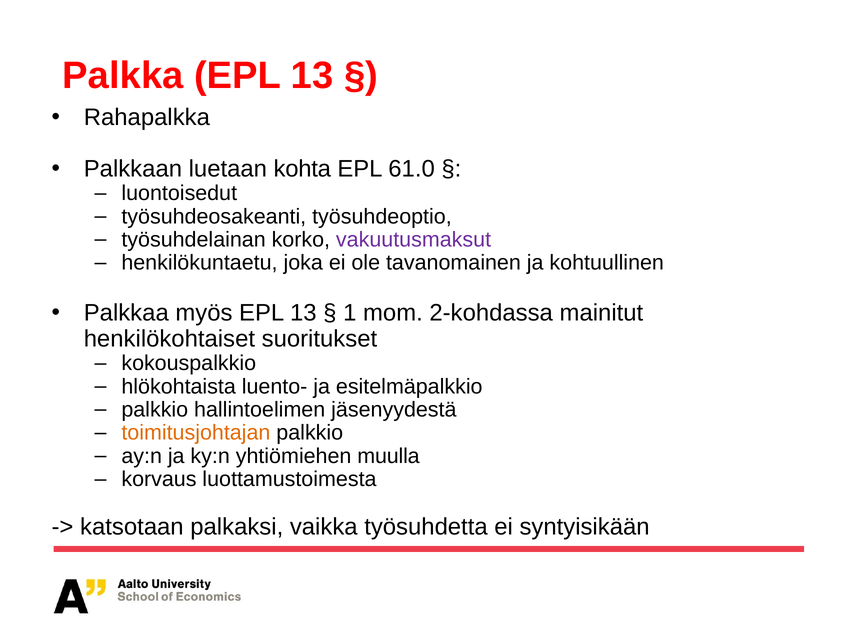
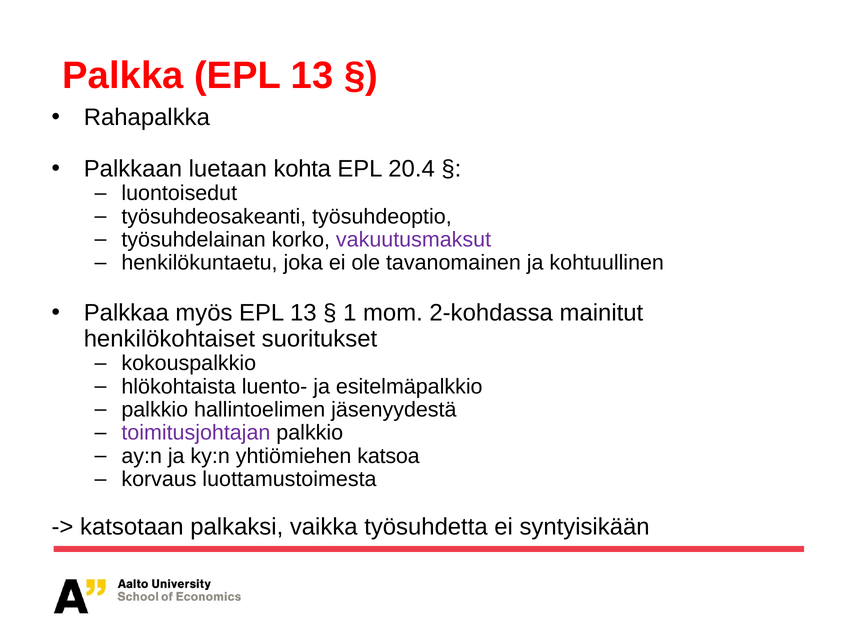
61.0: 61.0 -> 20.4
toimitusjohtajan colour: orange -> purple
muulla: muulla -> katsoa
